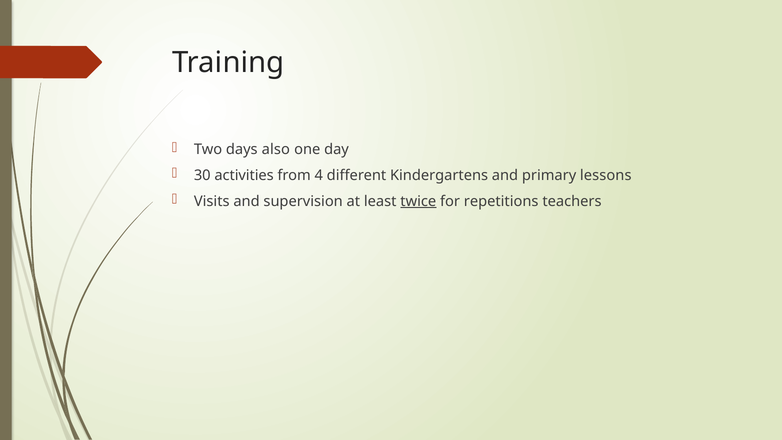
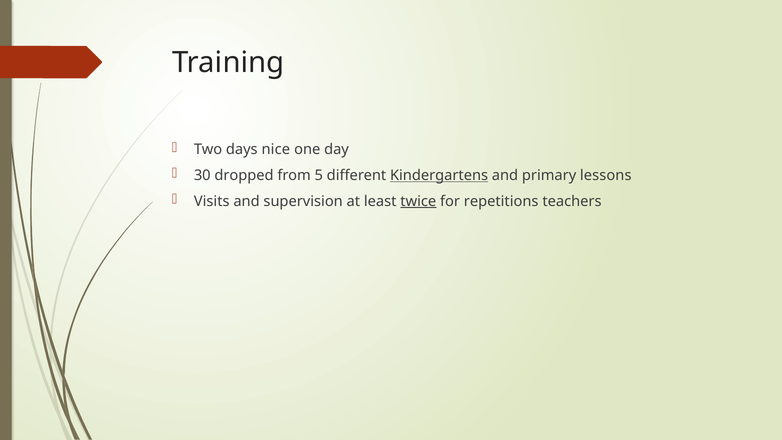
also: also -> nice
activities: activities -> dropped
4: 4 -> 5
Kindergartens underline: none -> present
